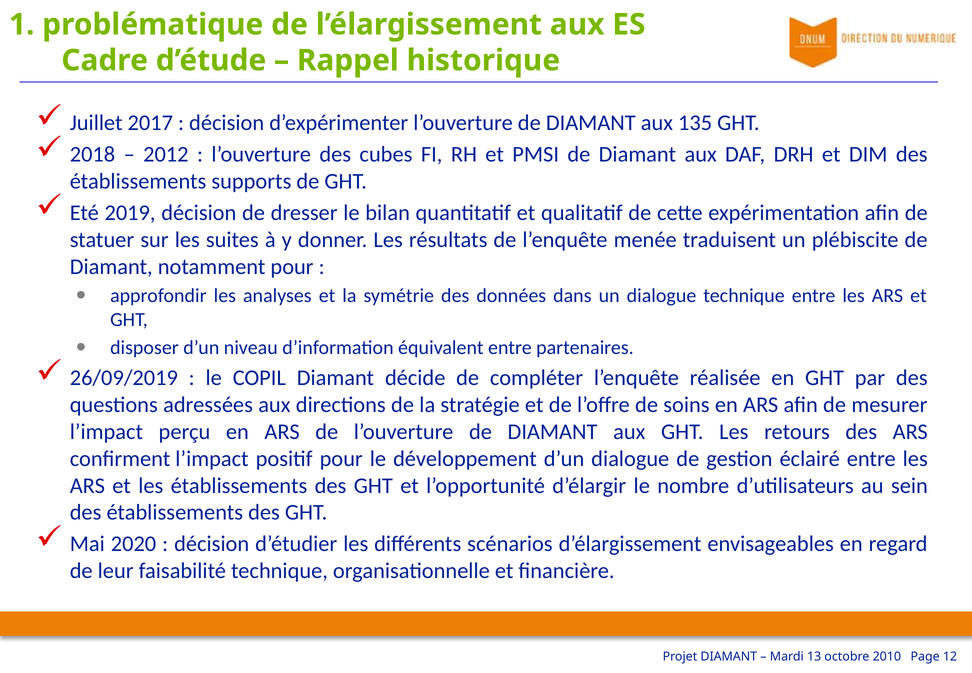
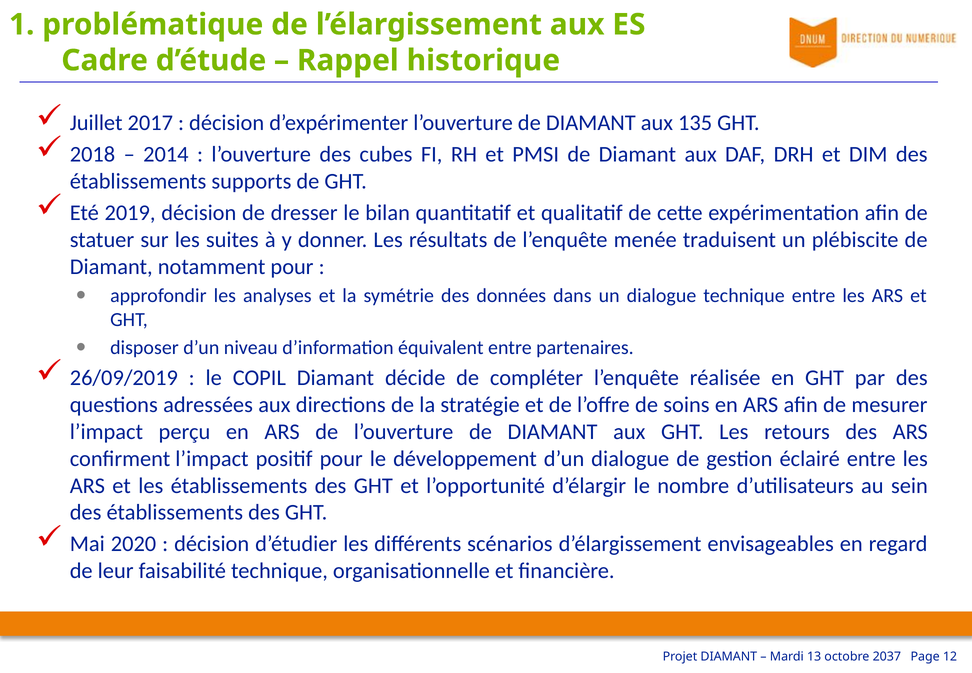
2012: 2012 -> 2014
2010: 2010 -> 2037
